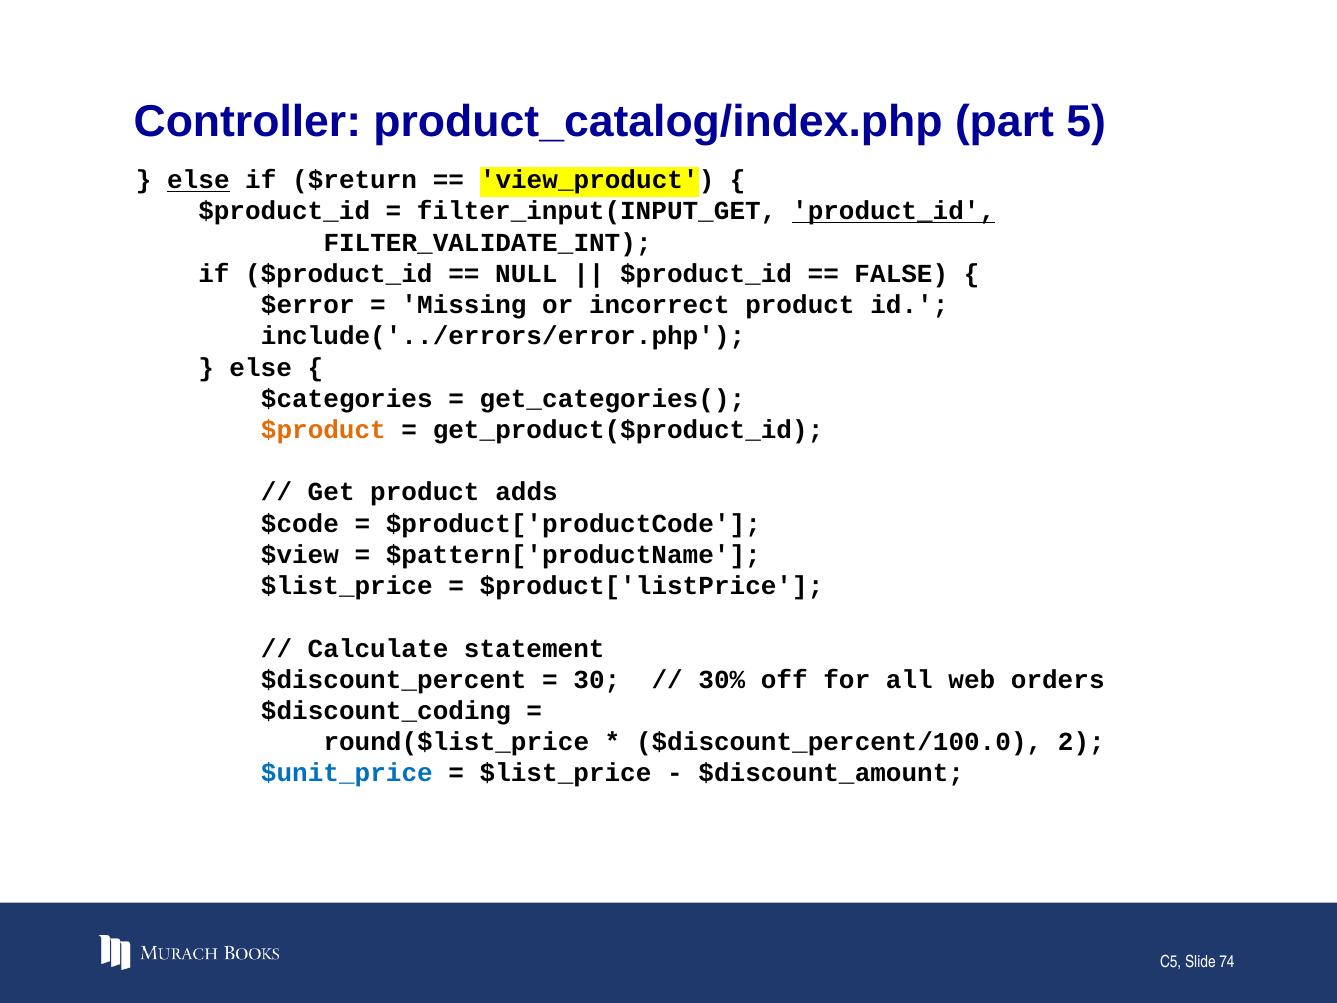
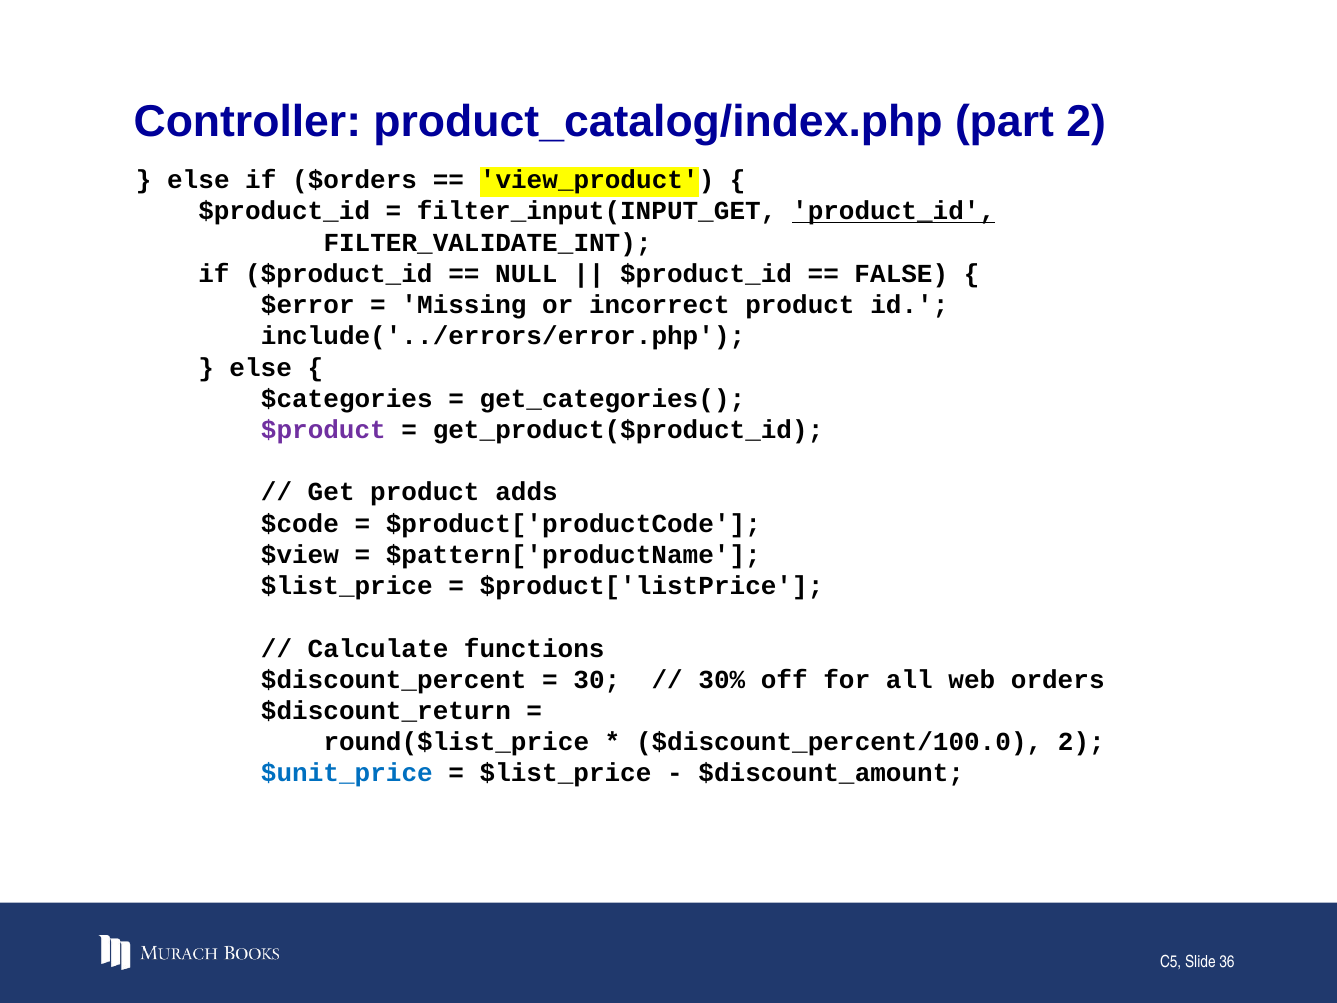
part 5: 5 -> 2
else at (198, 180) underline: present -> none
$return: $return -> $orders
$product colour: orange -> purple
statement: statement -> functions
$discount_coding: $discount_coding -> $discount_return
74: 74 -> 36
